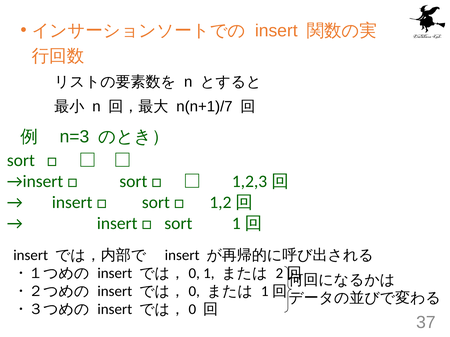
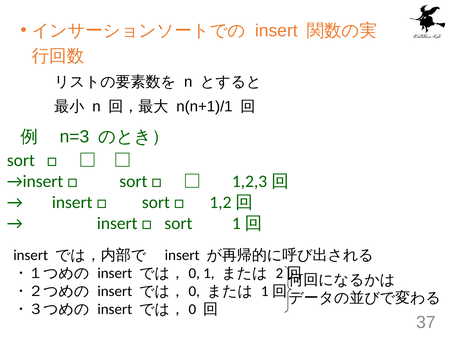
n(n+1)/7: n(n+1)/7 -> n(n+1)/1
